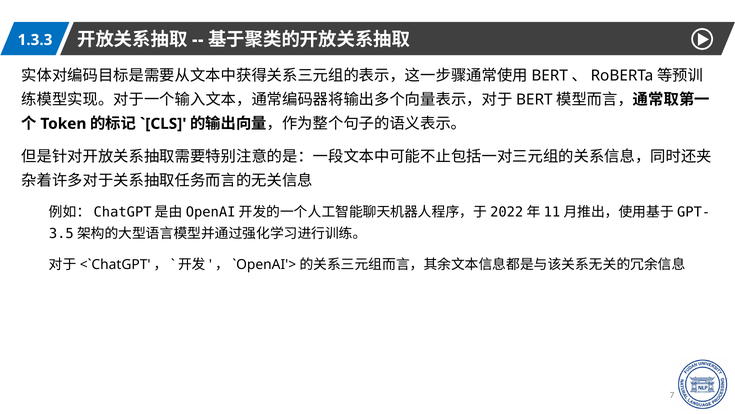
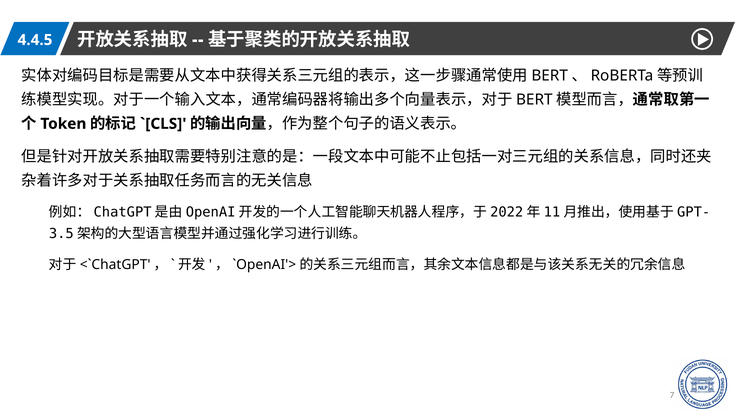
1.3.3: 1.3.3 -> 4.4.5
